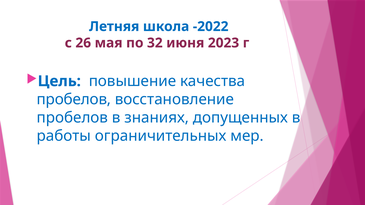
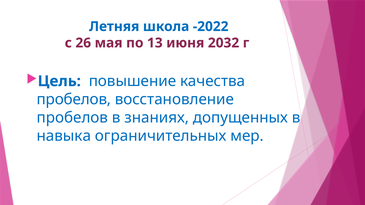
32: 32 -> 13
2023: 2023 -> 2032
работы: работы -> навыка
